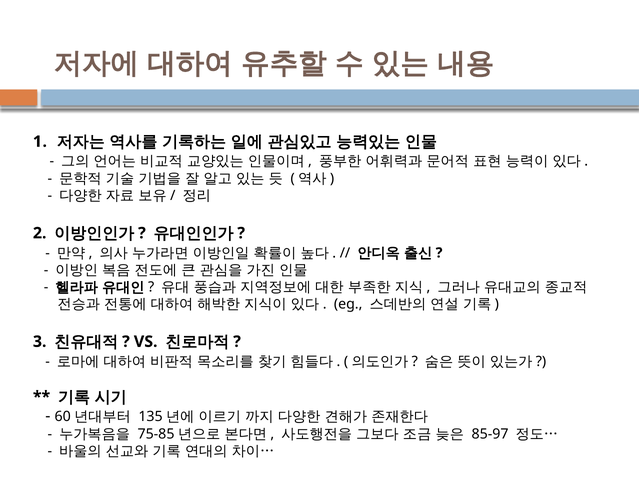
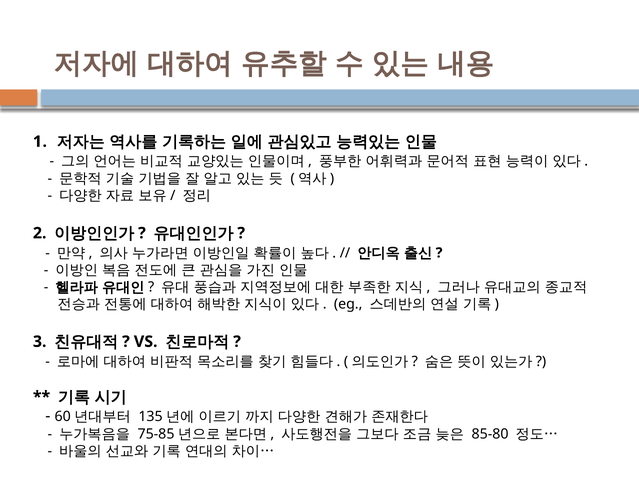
85-97: 85-97 -> 85-80
